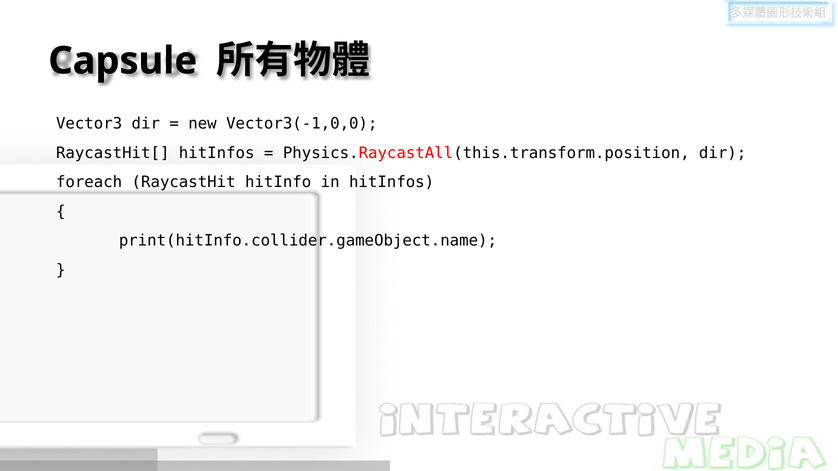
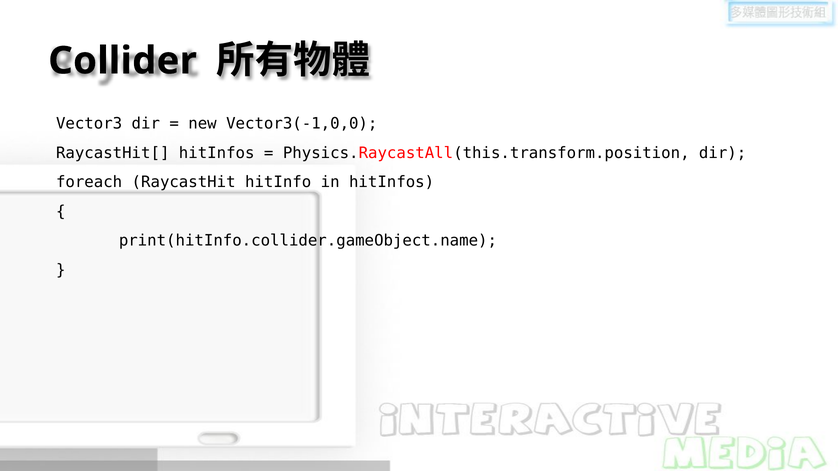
Capsule: Capsule -> Collider
